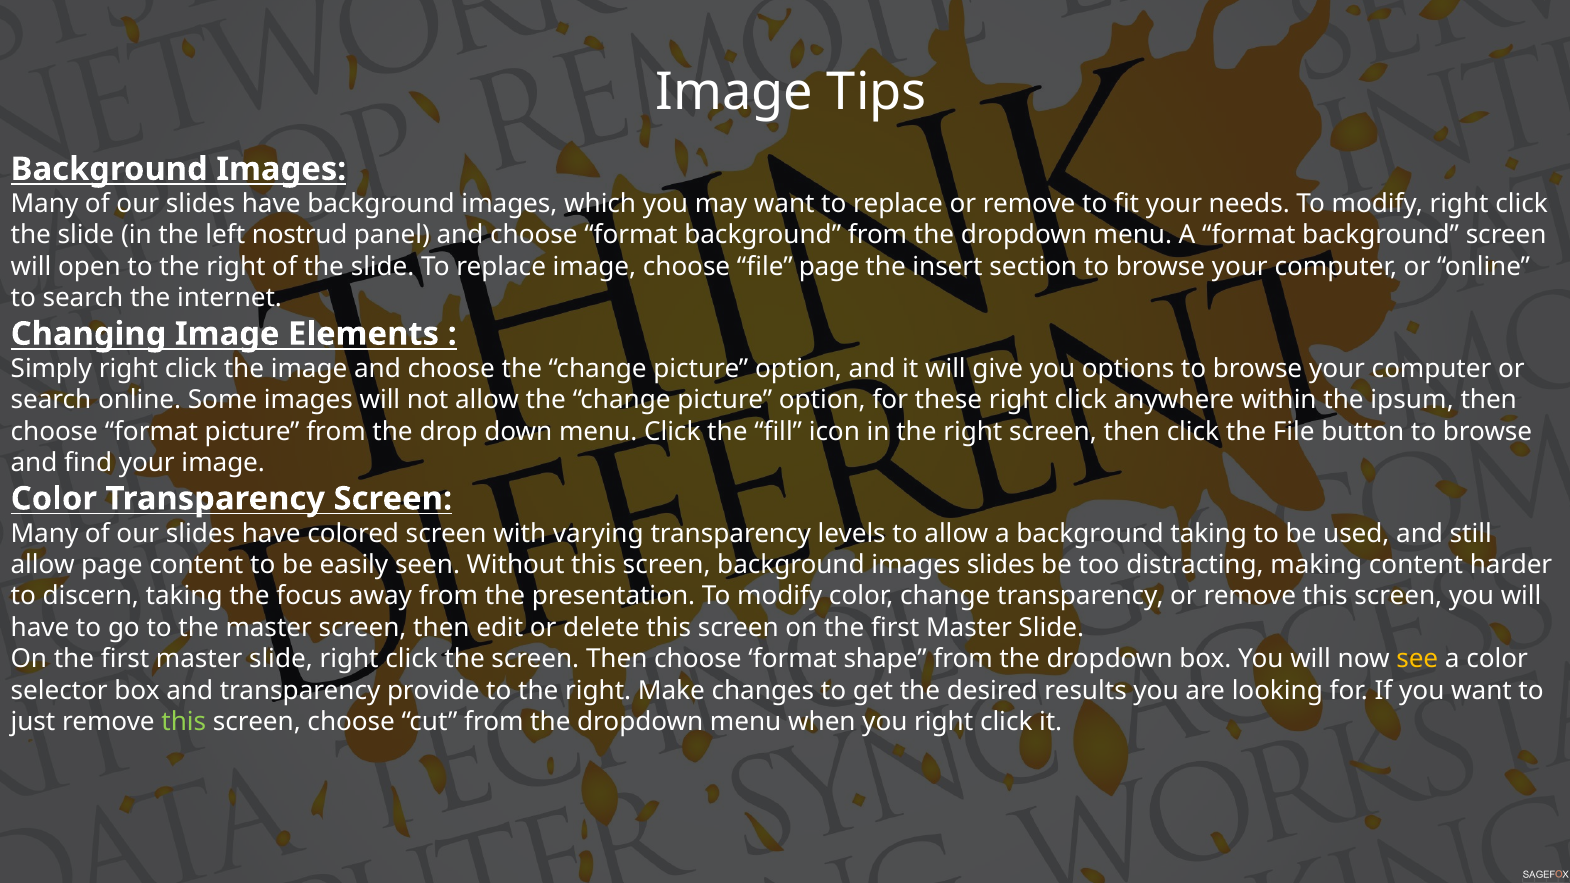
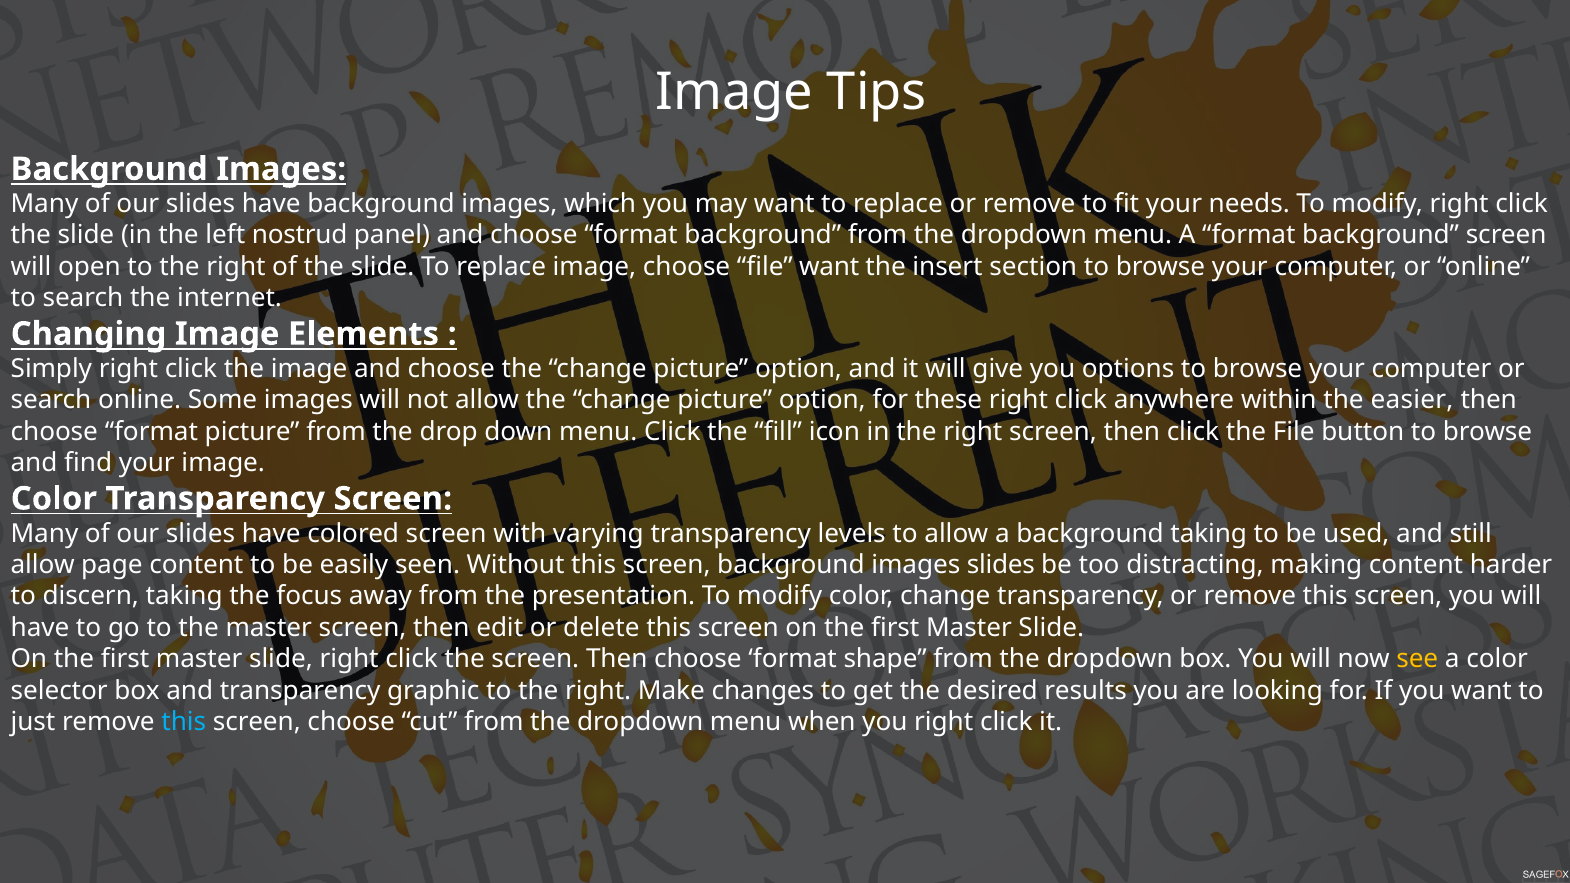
file page: page -> want
ipsum: ipsum -> easier
provide: provide -> graphic
this at (184, 722) colour: light green -> light blue
